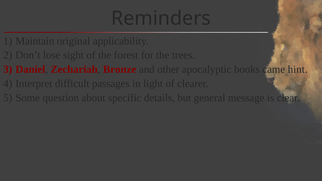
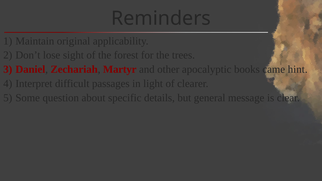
Bronze: Bronze -> Martyr
